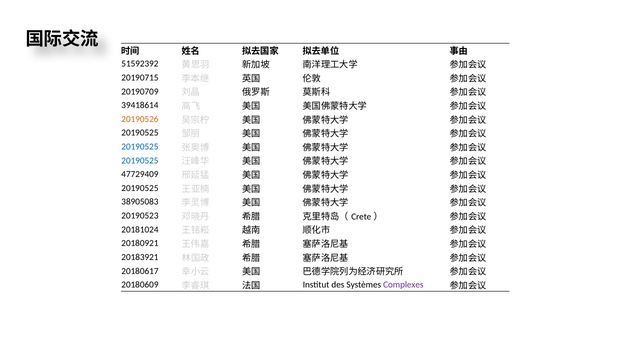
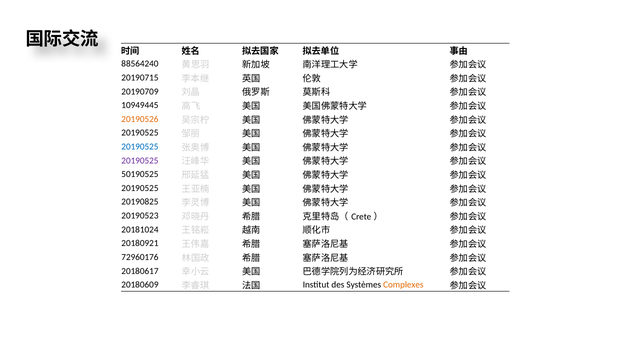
51592392: 51592392 -> 88564240
39418614: 39418614 -> 10949445
20190525 at (140, 160) colour: blue -> purple
47729409: 47729409 -> 50190525
38905083: 38905083 -> 20190825
20183921: 20183921 -> 72960176
Complexes colour: purple -> orange
